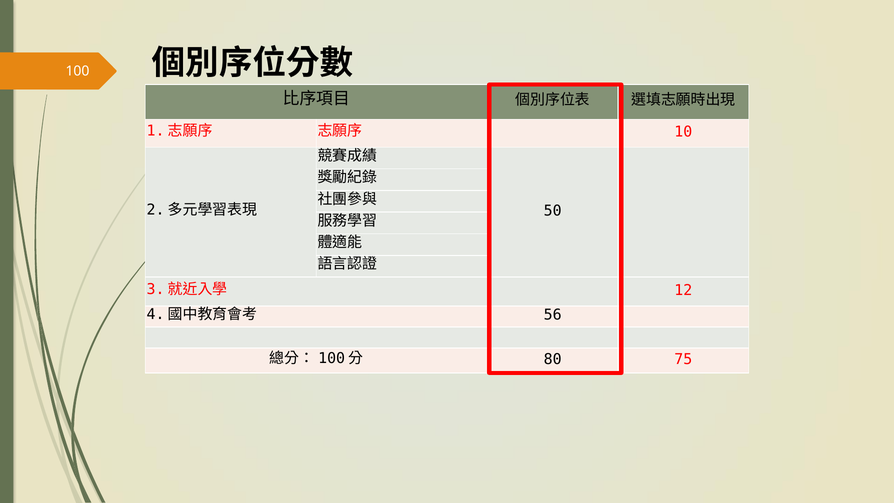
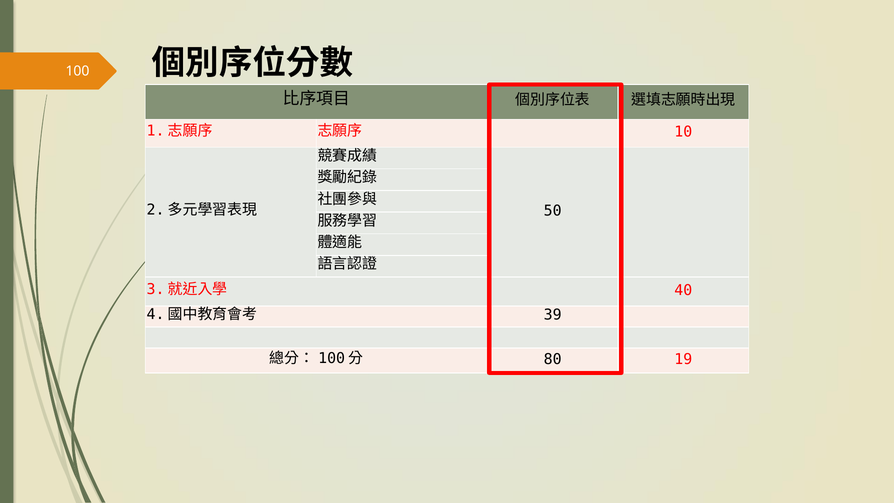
12: 12 -> 40
56: 56 -> 39
75: 75 -> 19
